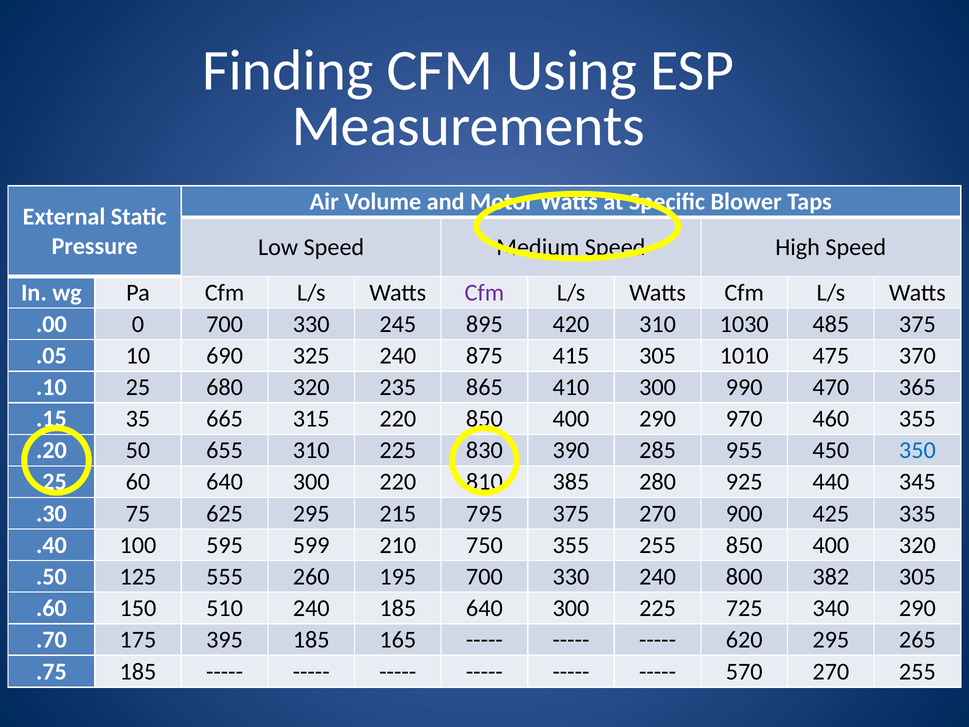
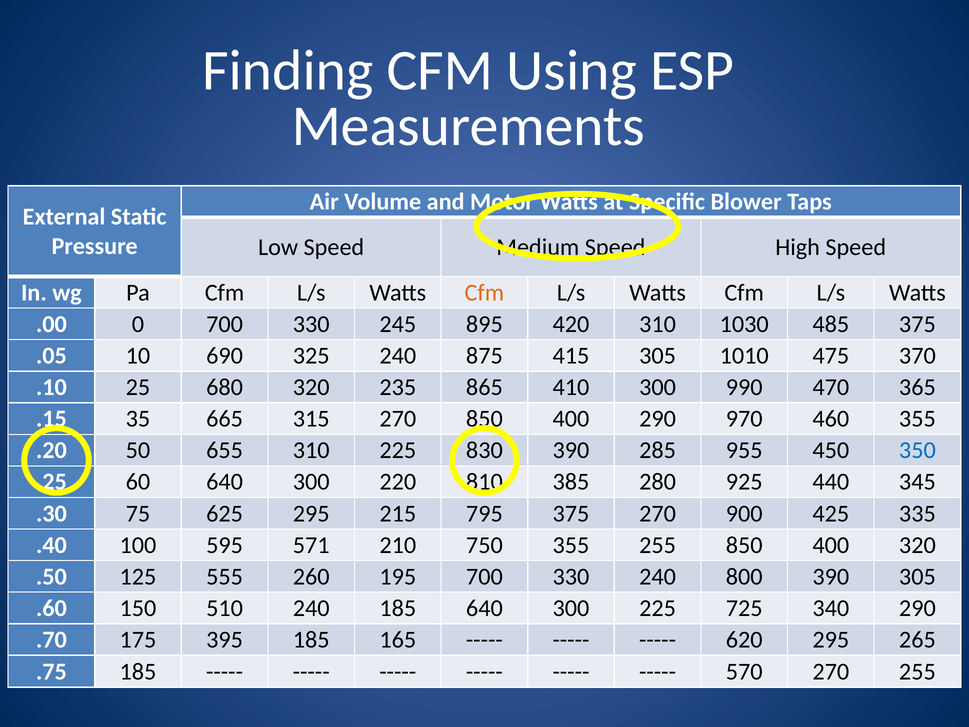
Cfm at (484, 293) colour: purple -> orange
315 220: 220 -> 270
599: 599 -> 571
800 382: 382 -> 390
